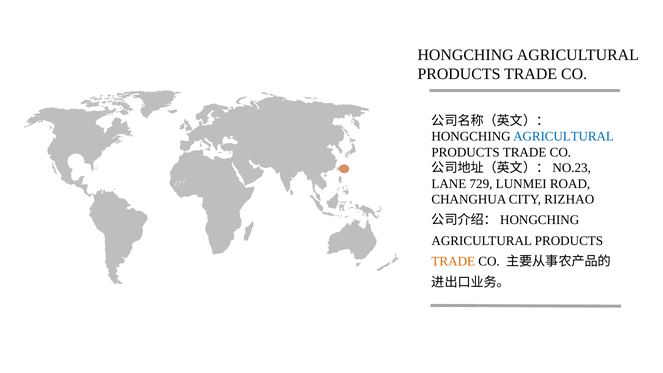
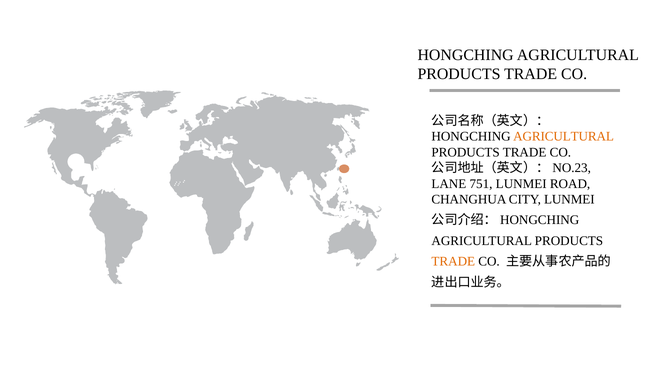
AGRICULTURAL at (564, 136) colour: blue -> orange
729: 729 -> 751
CITY RIZHAO: RIZHAO -> LUNMEI
